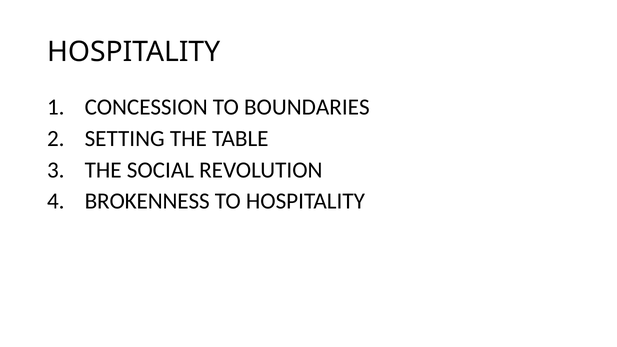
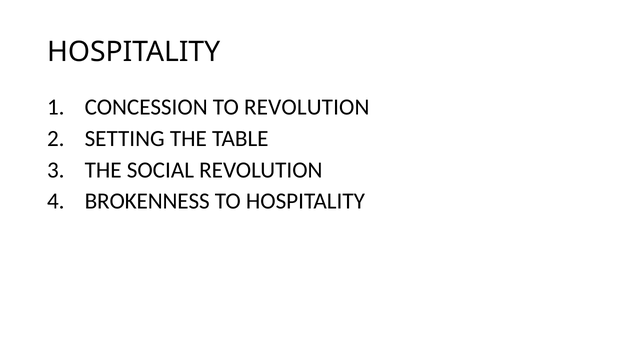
TO BOUNDARIES: BOUNDARIES -> REVOLUTION
